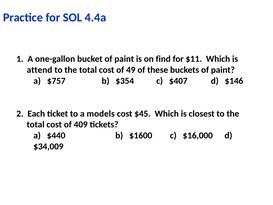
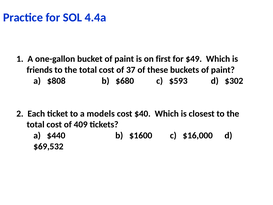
find: find -> first
$11: $11 -> $49
attend: attend -> friends
49: 49 -> 37
$757: $757 -> $808
$354: $354 -> $680
$407: $407 -> $593
$146: $146 -> $302
$45: $45 -> $40
$34,009: $34,009 -> $69,532
